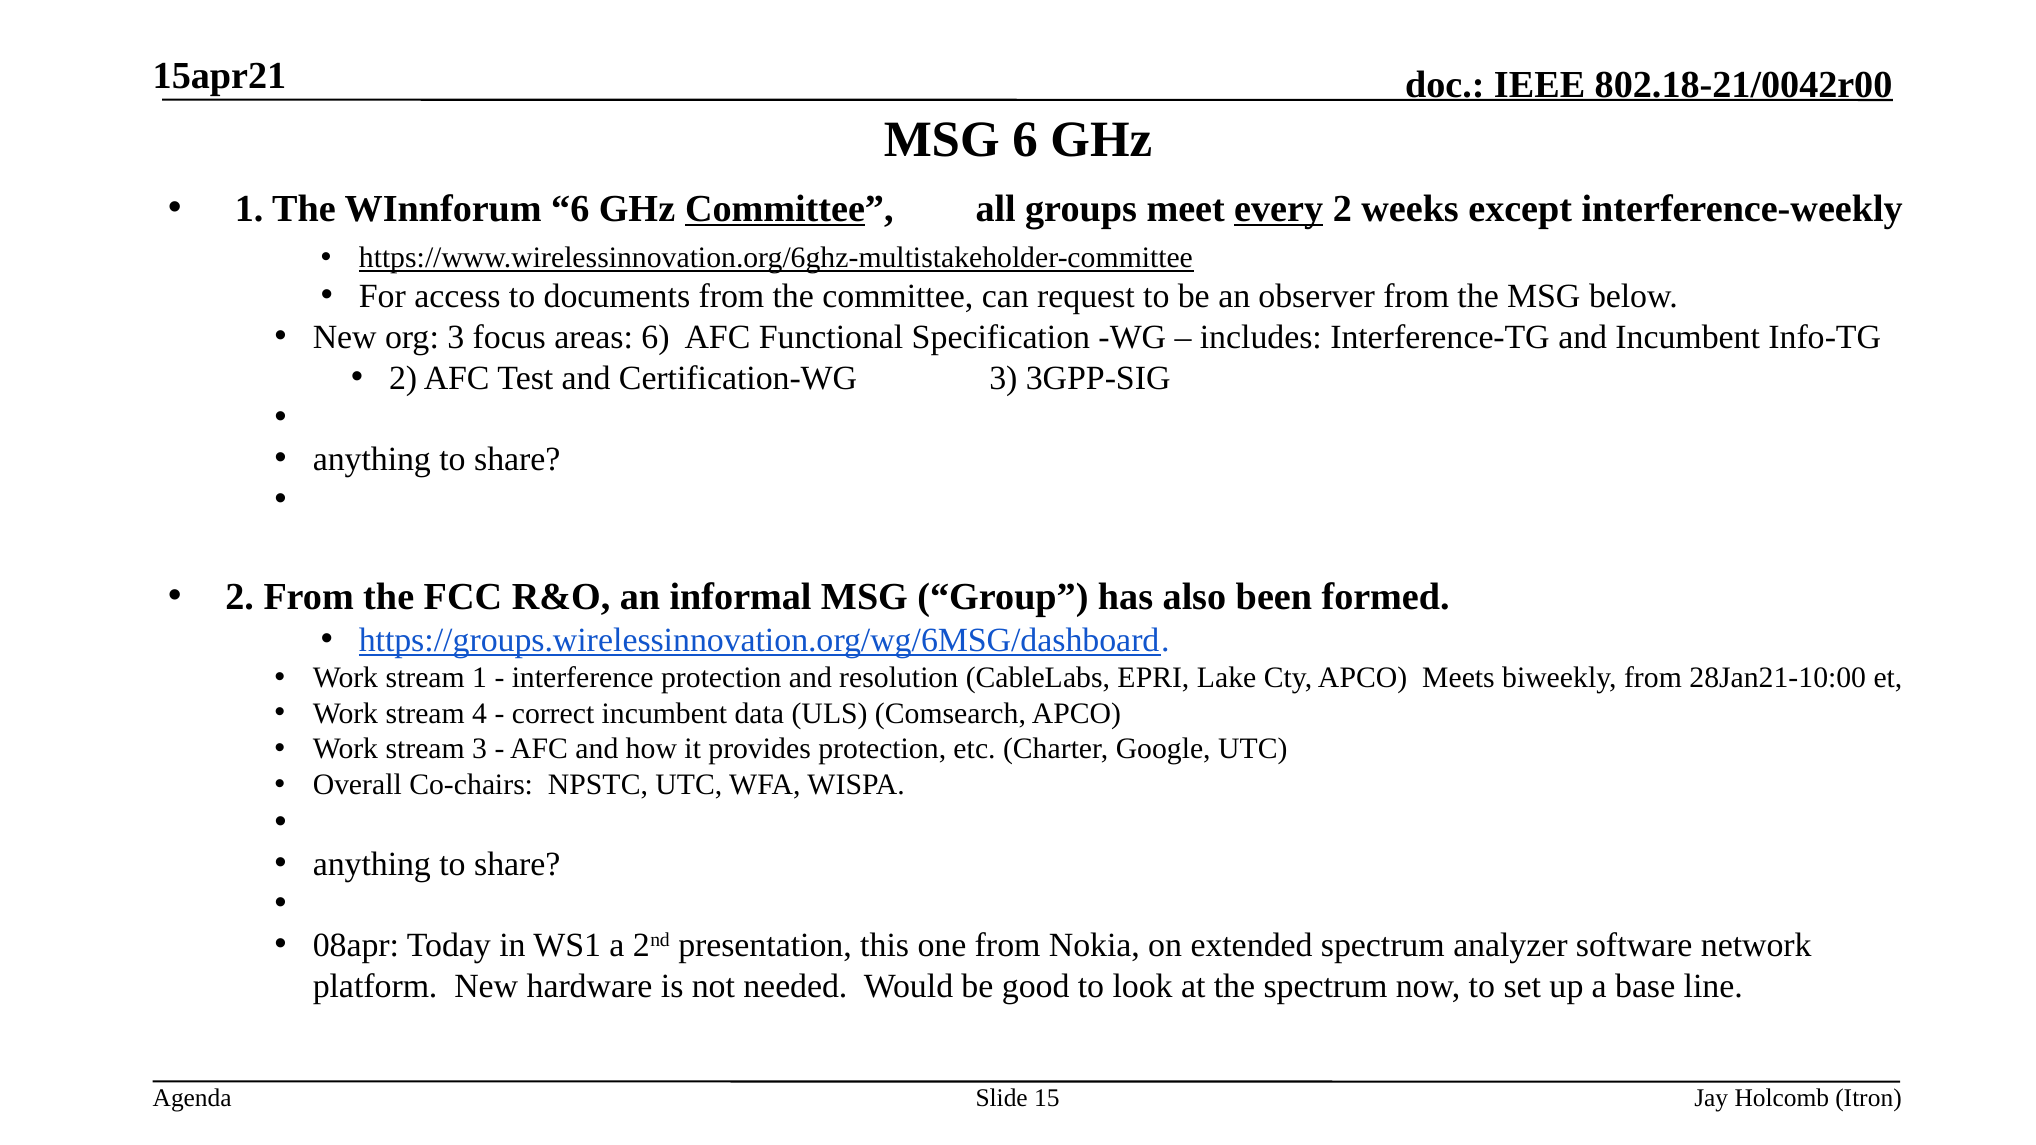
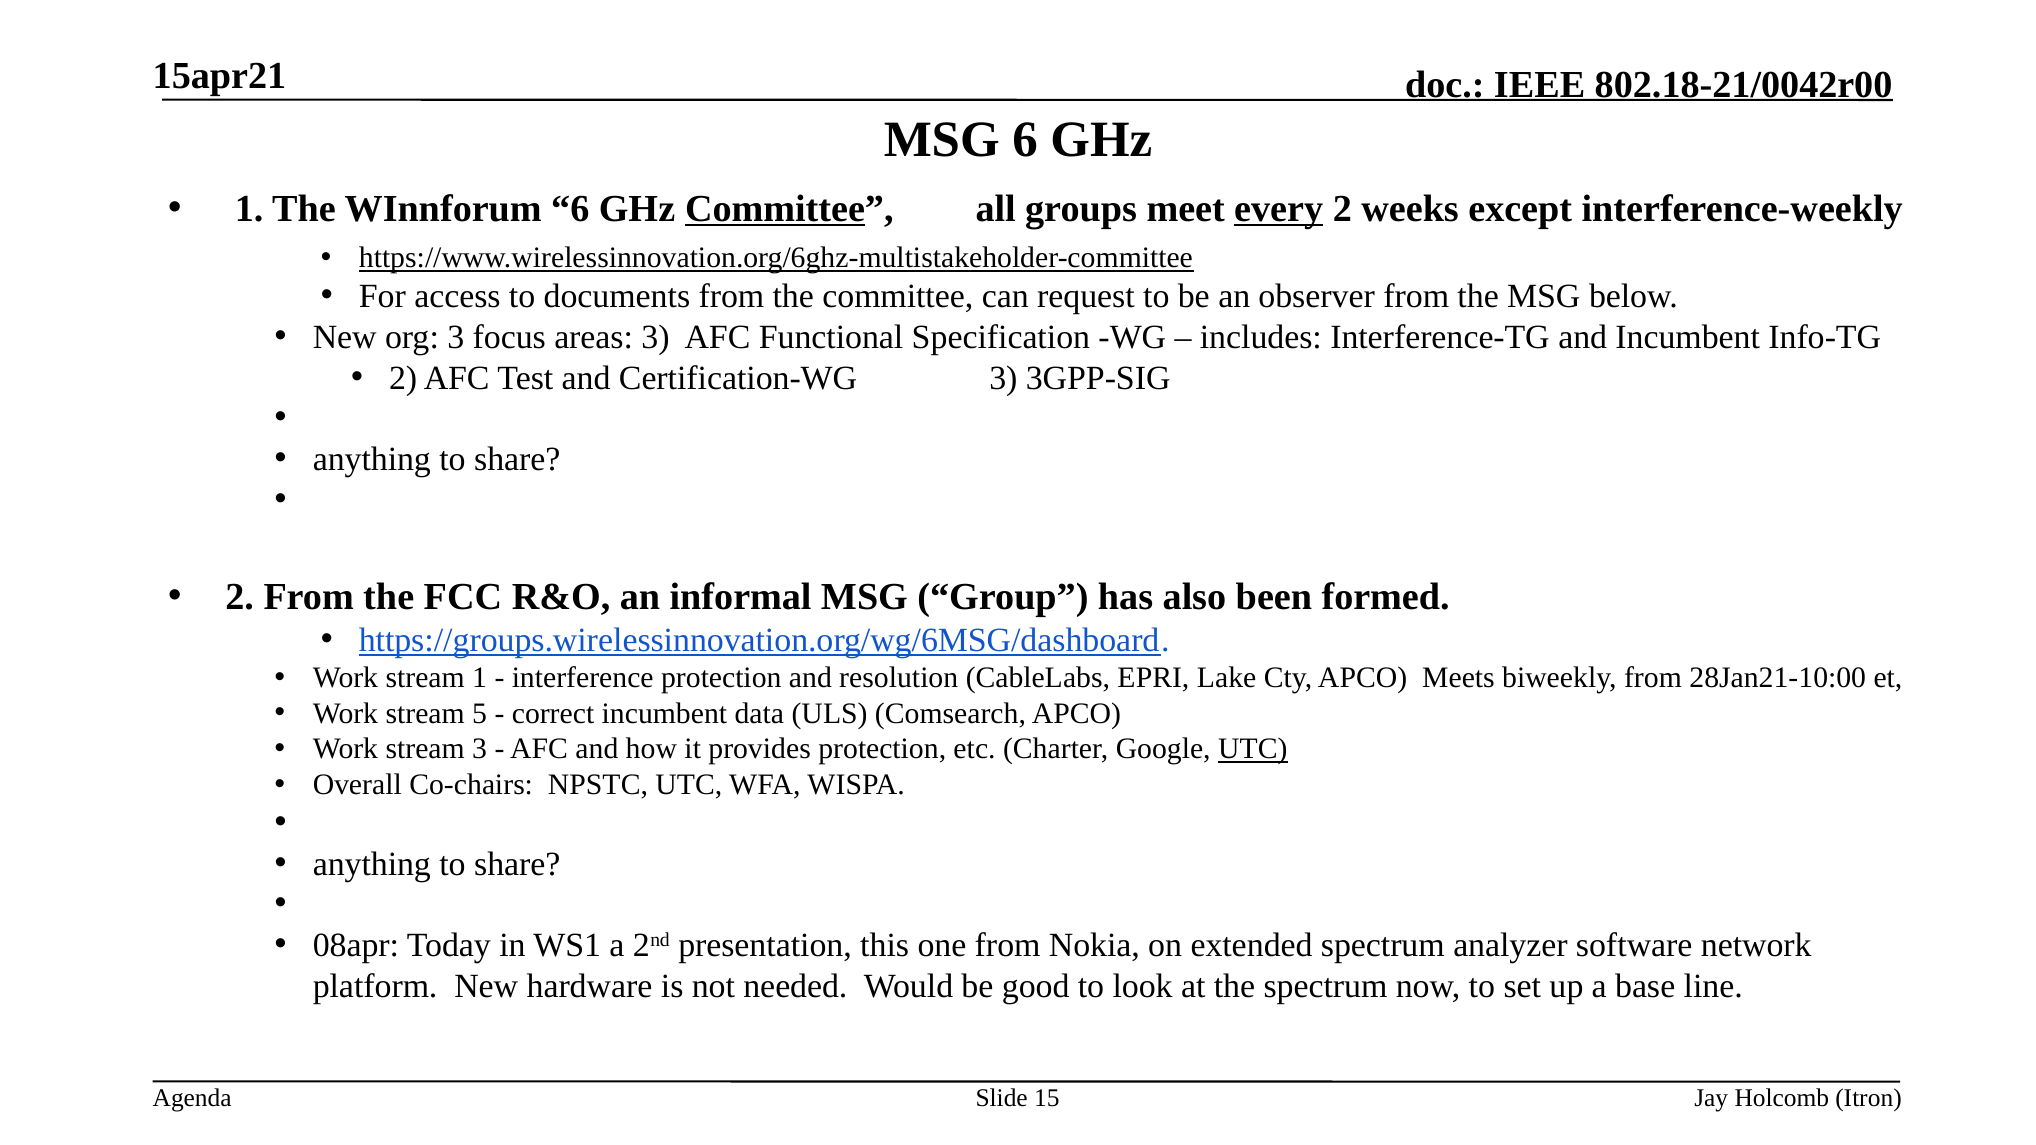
areas 6: 6 -> 3
4: 4 -> 5
UTC at (1253, 749) underline: none -> present
